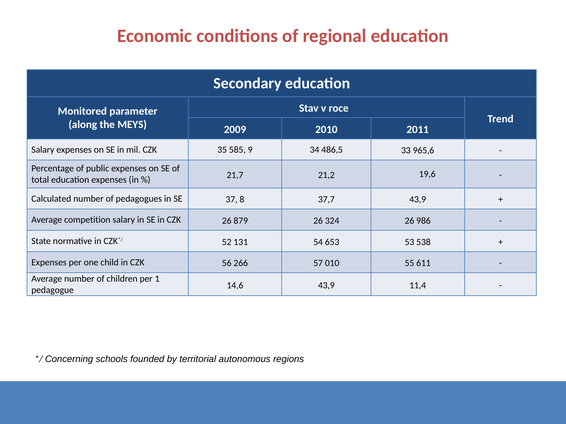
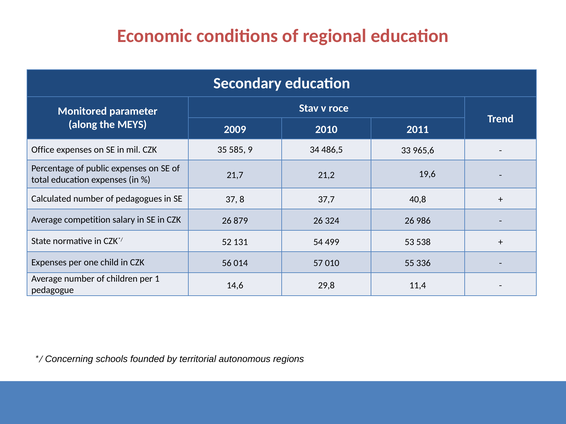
Salary at (43, 150): Salary -> Office
37,7 43,9: 43,9 -> 40,8
653: 653 -> 499
266: 266 -> 014
611: 611 -> 336
14,6 43,9: 43,9 -> 29,8
